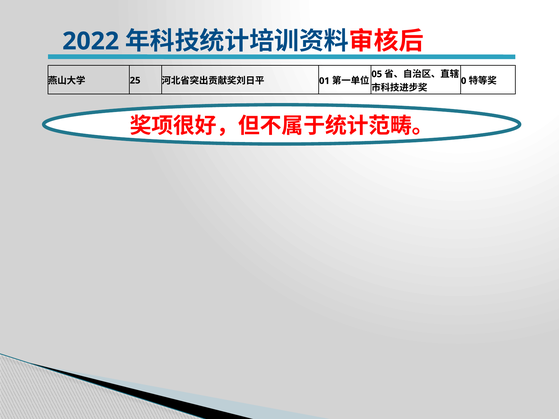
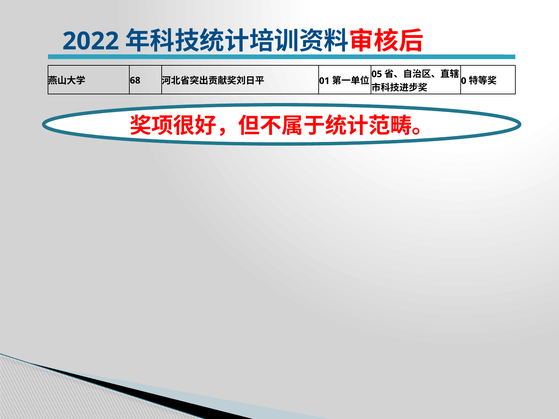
25: 25 -> 68
